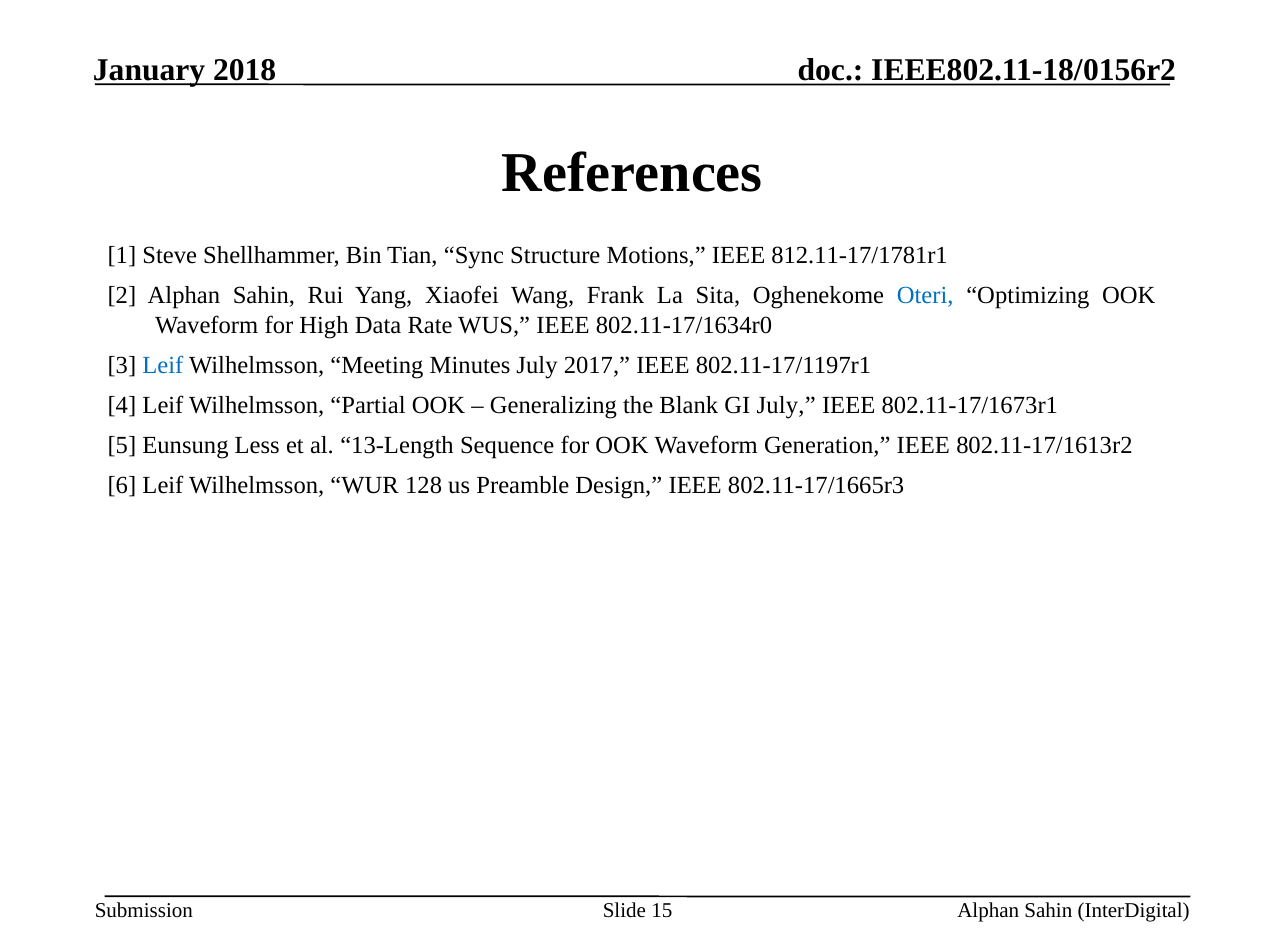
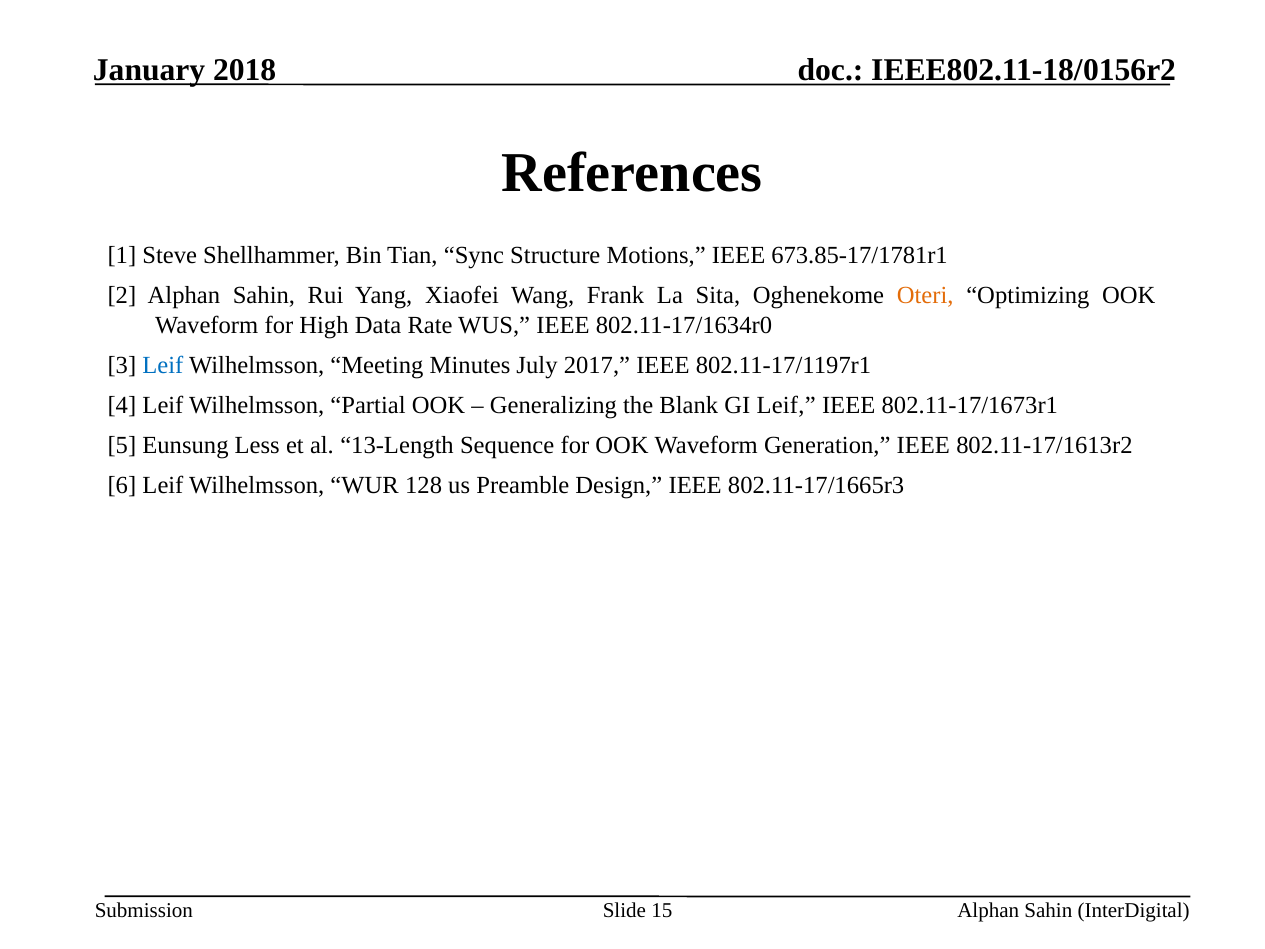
812.11-17/1781r1: 812.11-17/1781r1 -> 673.85-17/1781r1
Oteri colour: blue -> orange
GI July: July -> Leif
